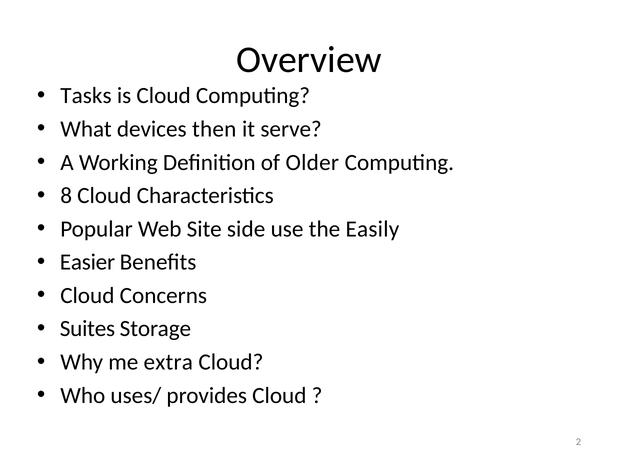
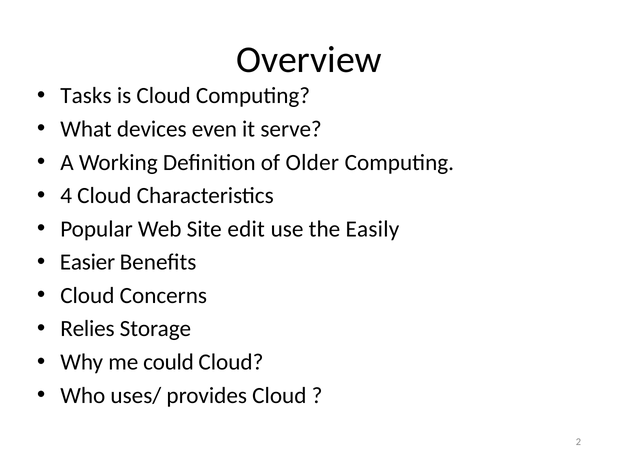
then: then -> even
8: 8 -> 4
side: side -> edit
Suites: Suites -> Relies
extra: extra -> could
